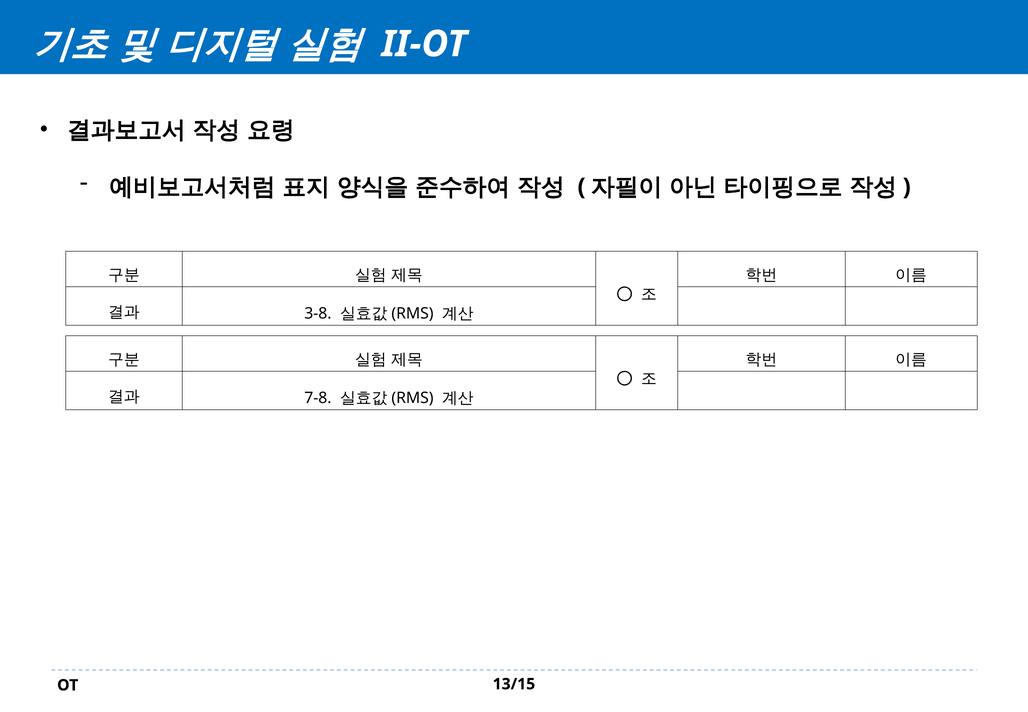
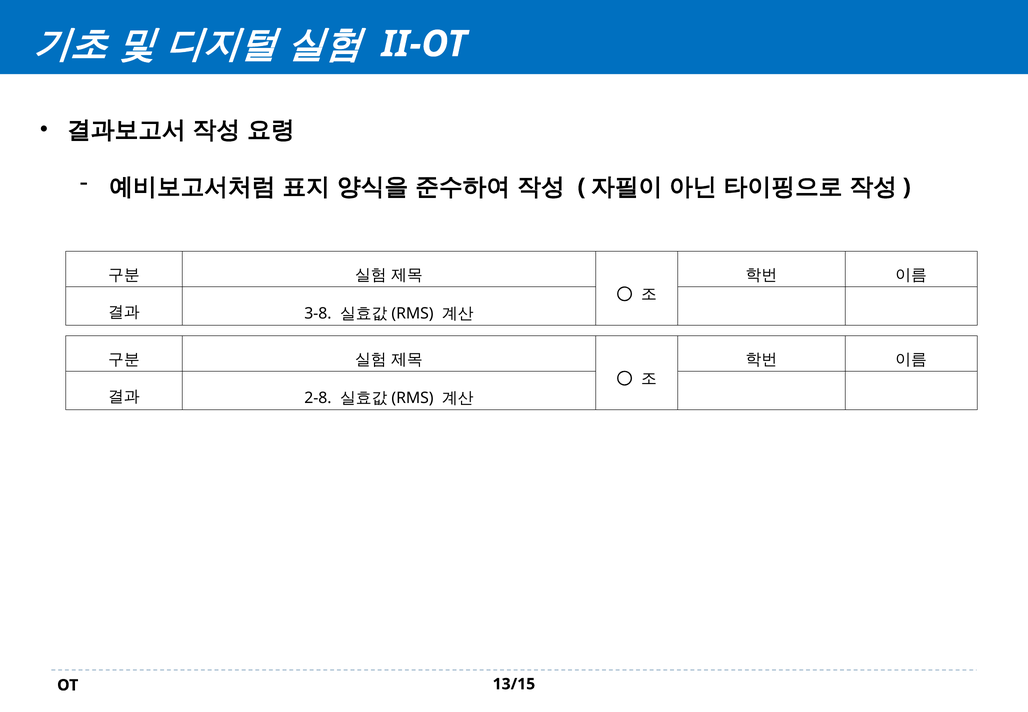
7-8: 7-8 -> 2-8
